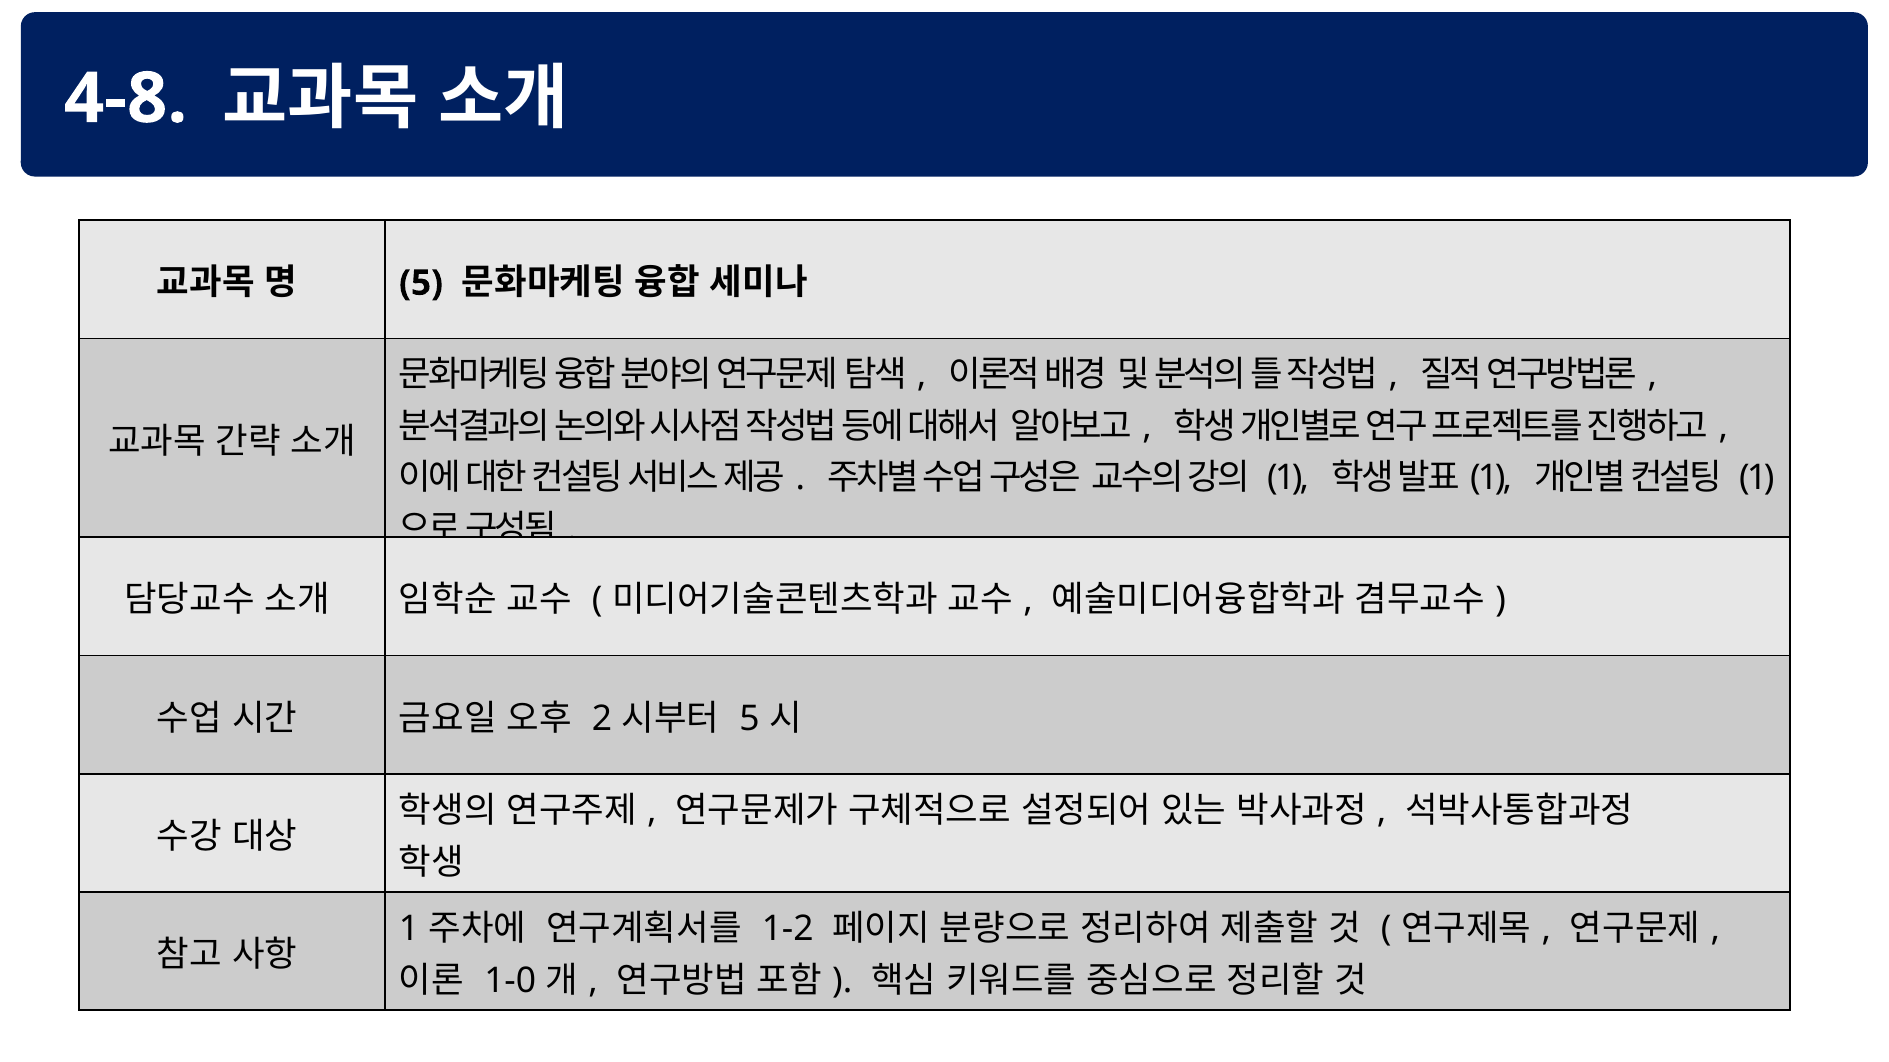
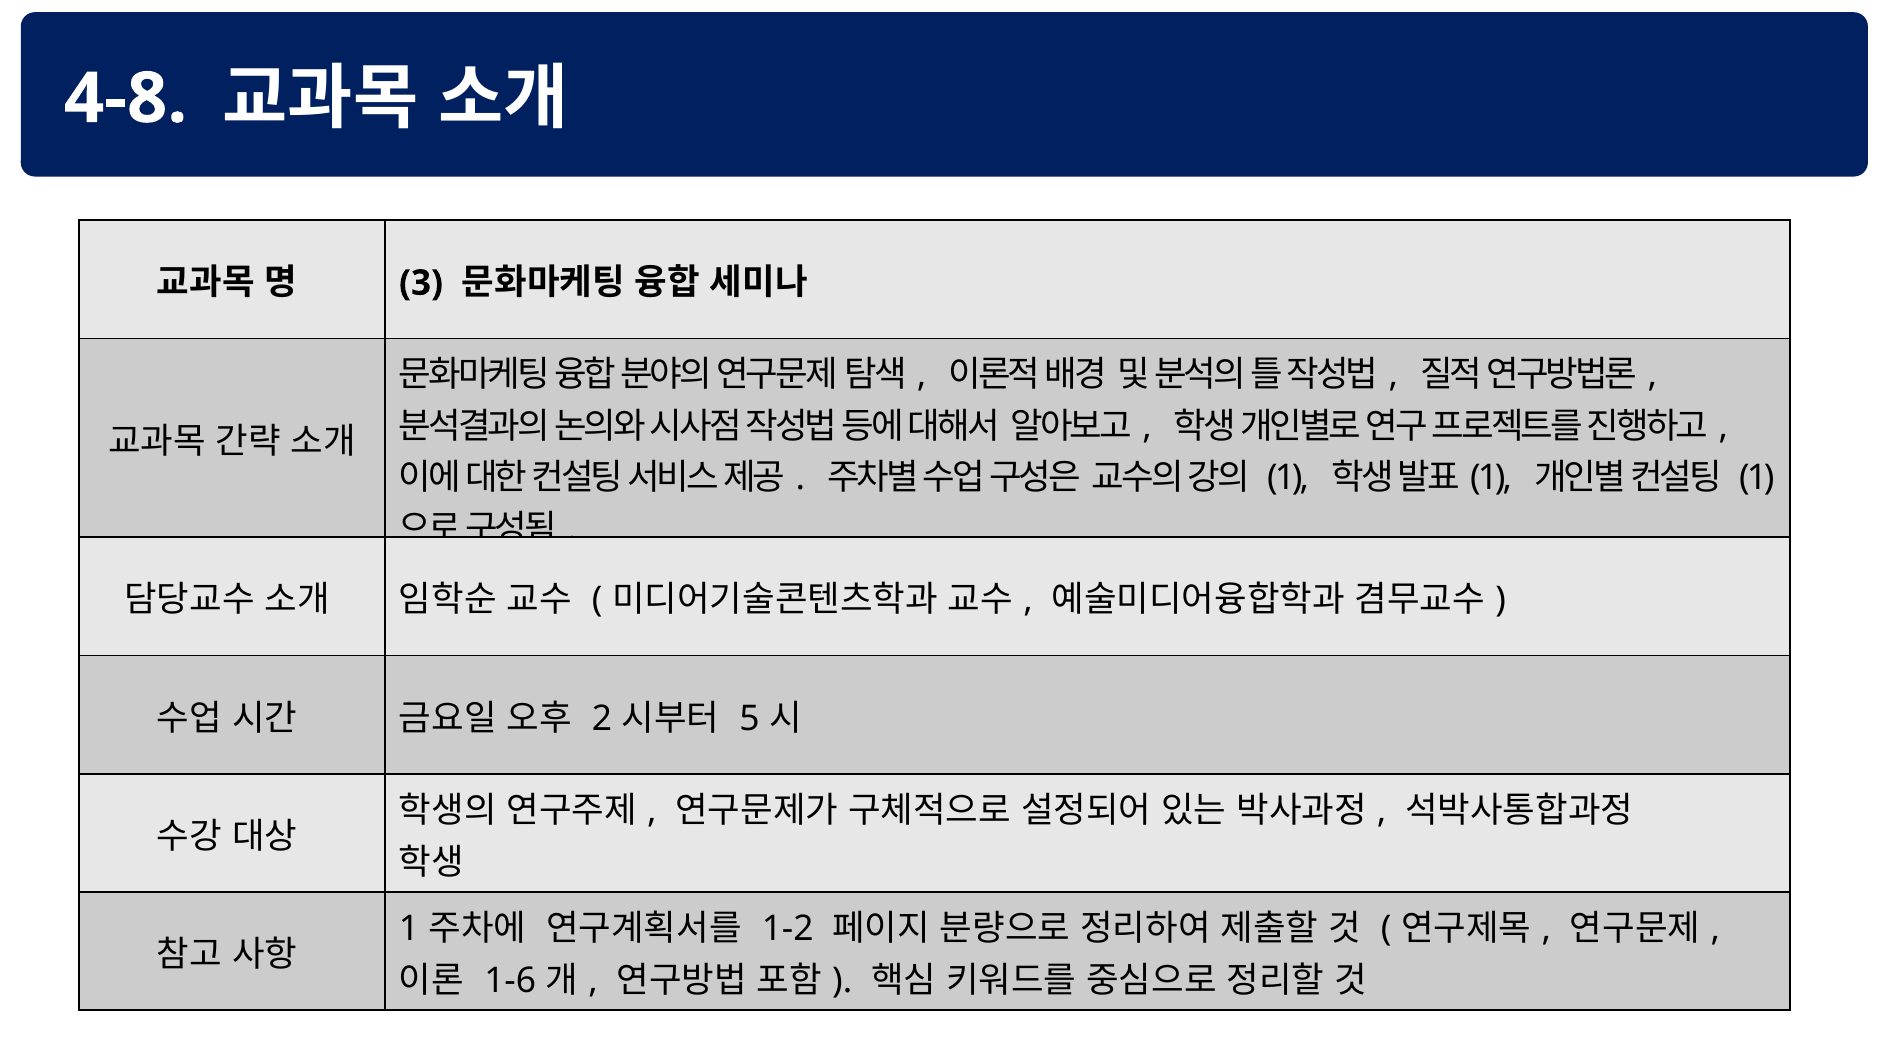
5 at (421, 283): 5 -> 3
1-0: 1-0 -> 1-6
